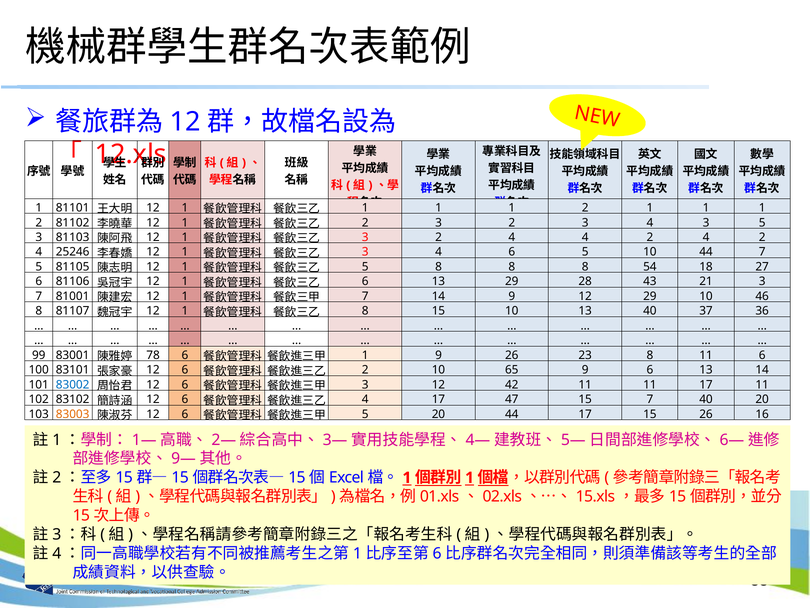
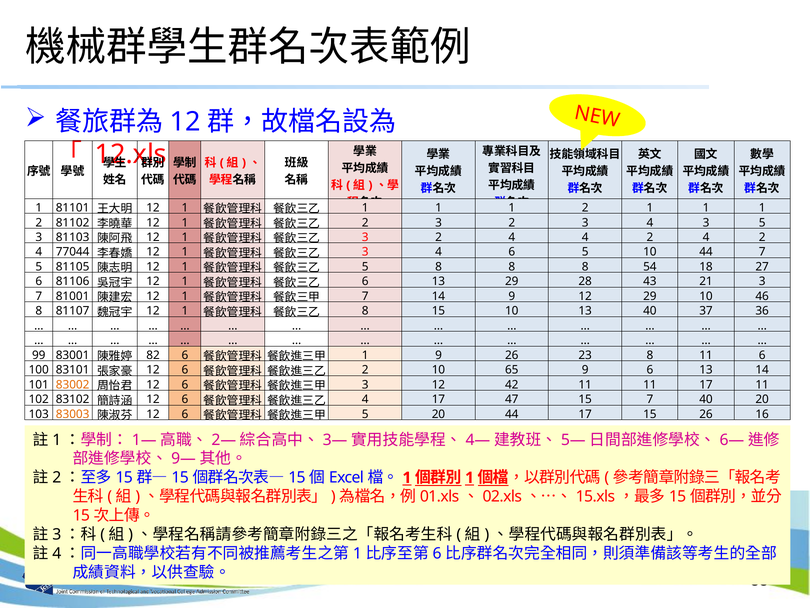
25246: 25246 -> 77044
78: 78 -> 82
83002 colour: blue -> orange
